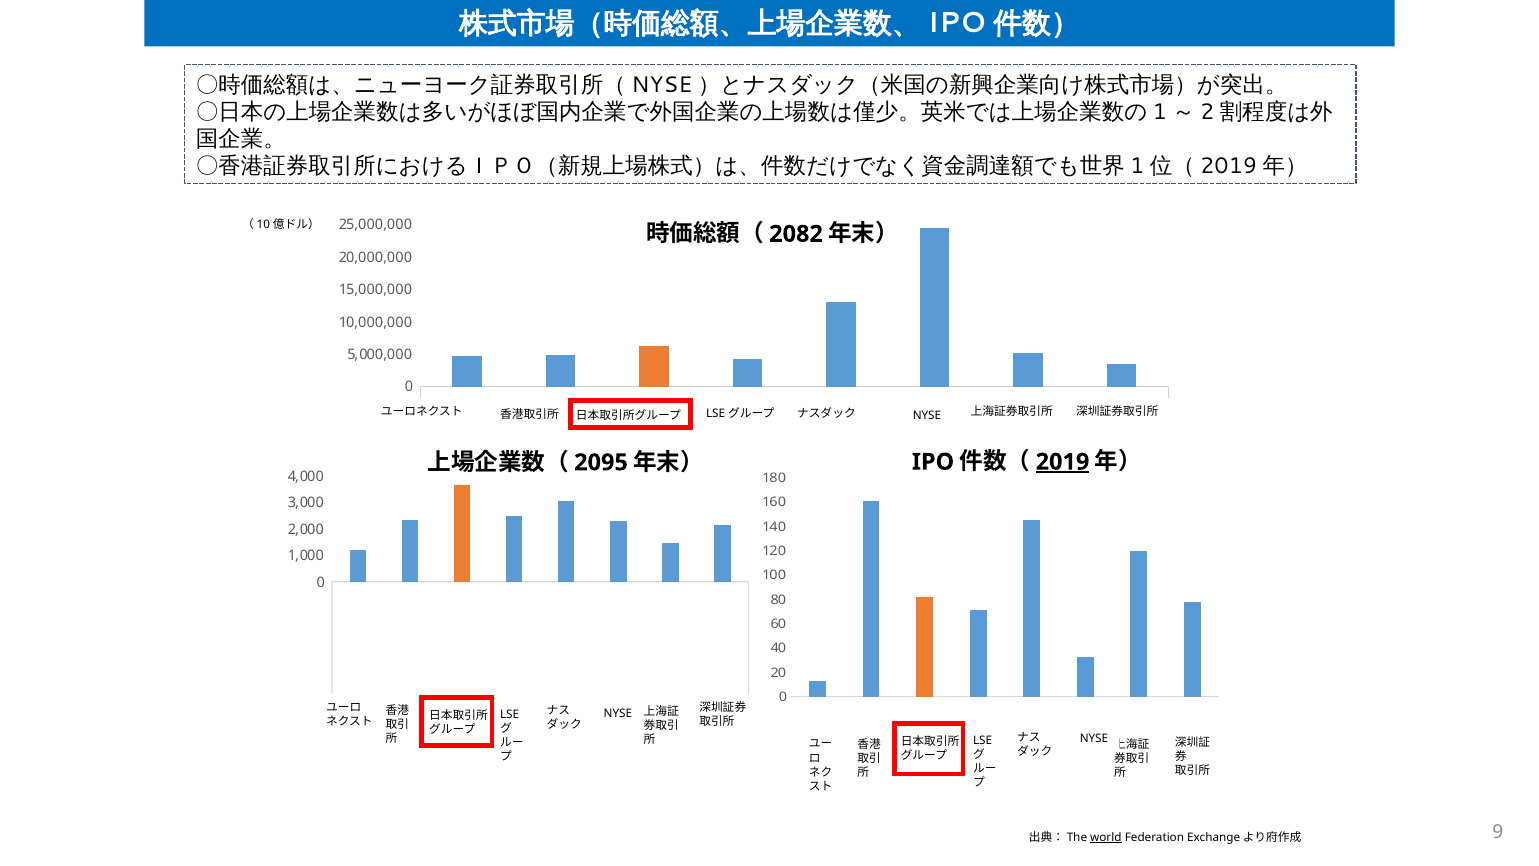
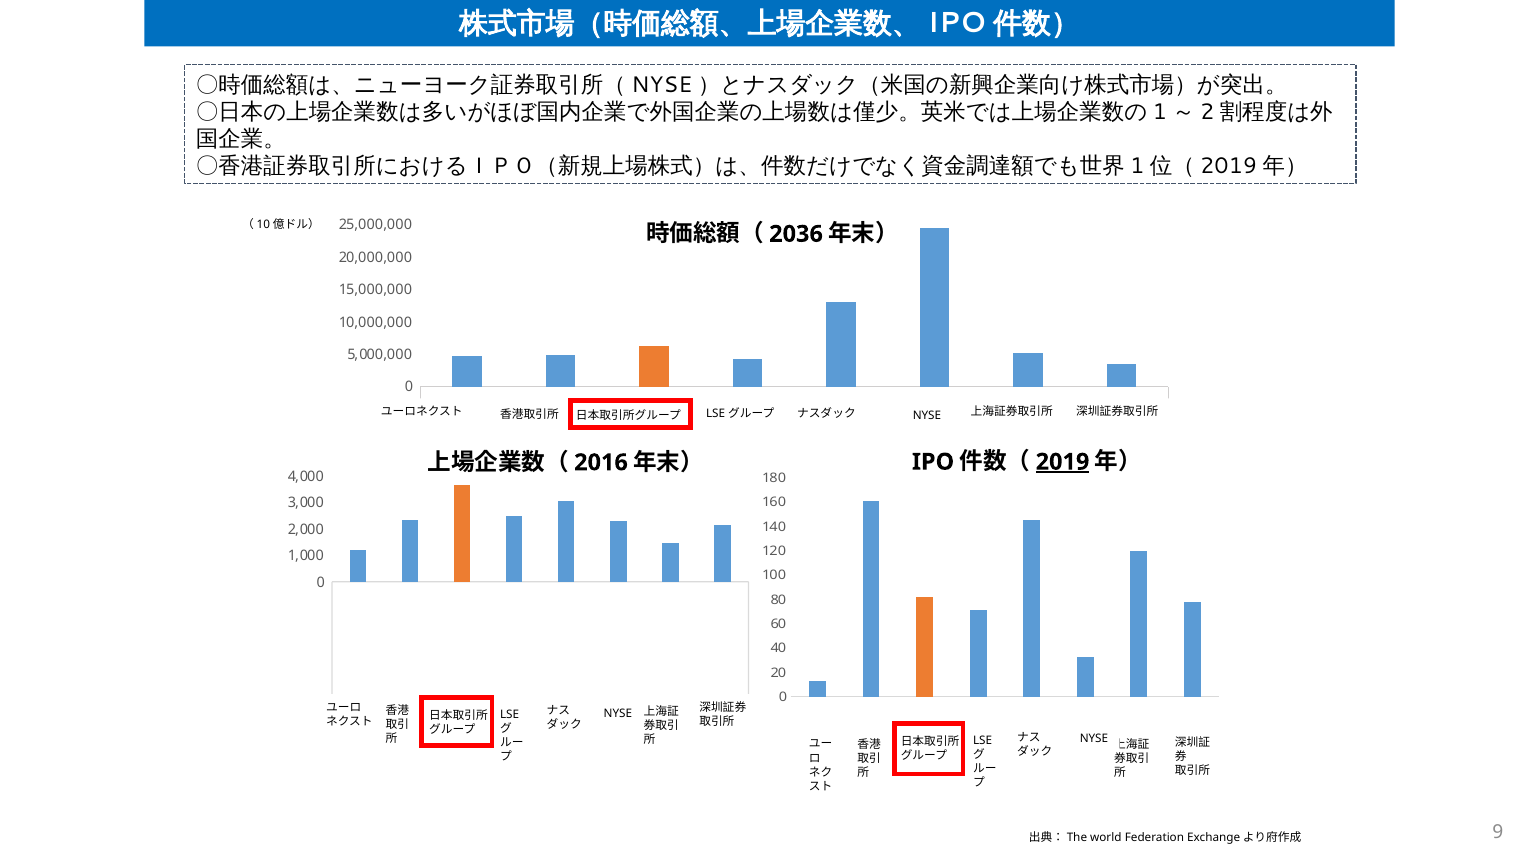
2082: 2082 -> 2036
2095: 2095 -> 2016
world underline: present -> none
